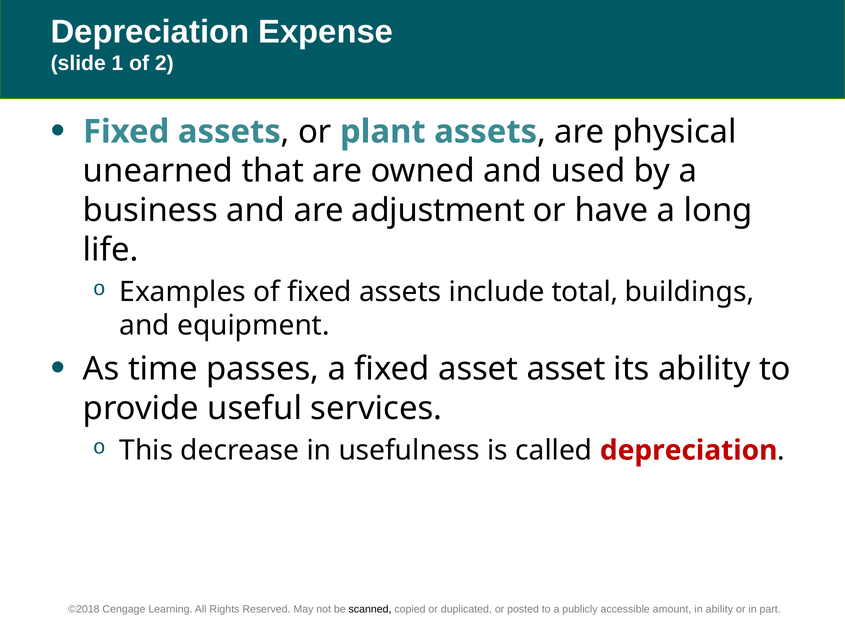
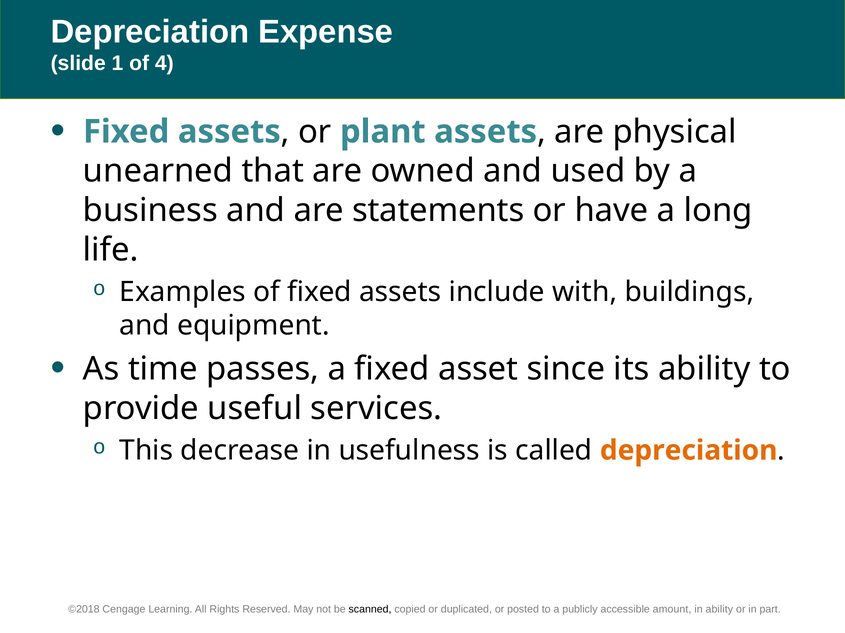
2: 2 -> 4
adjustment: adjustment -> statements
total: total -> with
asset asset: asset -> since
depreciation at (689, 451) colour: red -> orange
